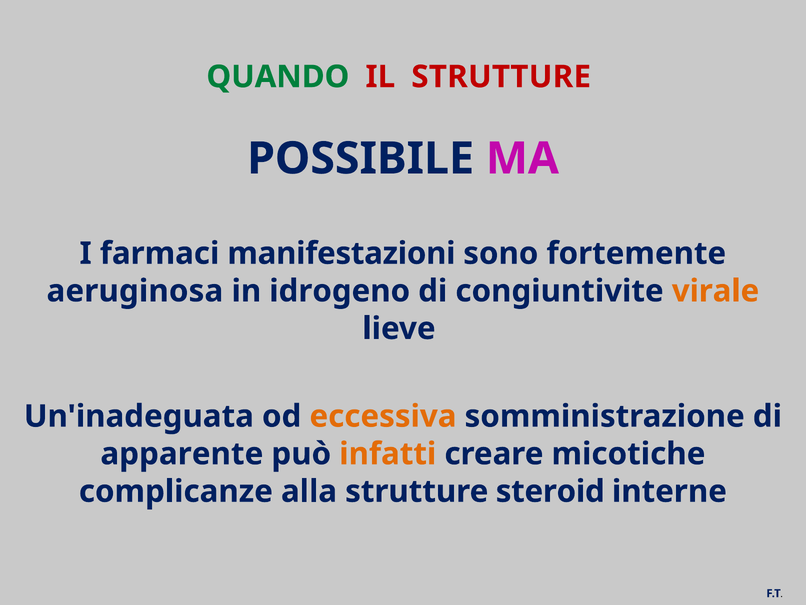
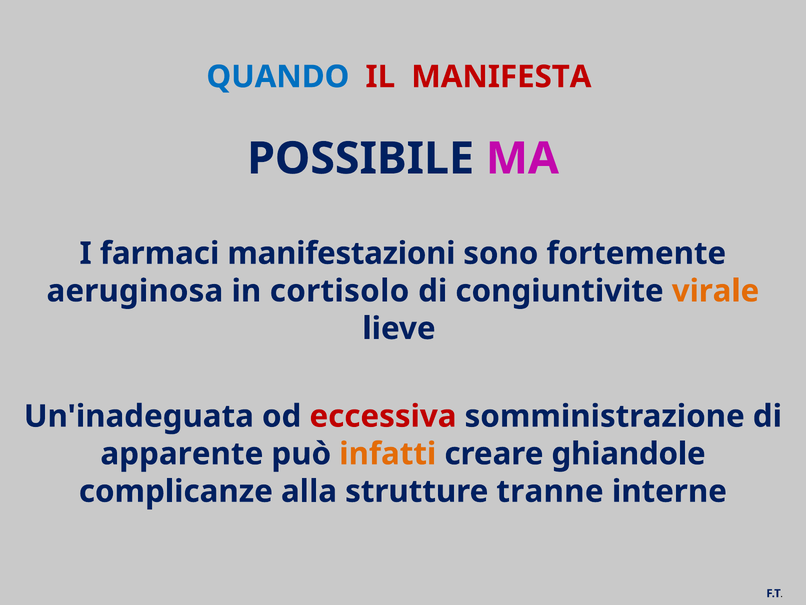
QUANDO colour: green -> blue
IL STRUTTURE: STRUTTURE -> MANIFESTA
idrogeno: idrogeno -> cortisolo
eccessiva colour: orange -> red
micotiche: micotiche -> ghiandole
steroid: steroid -> tranne
